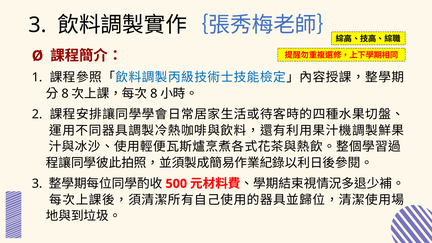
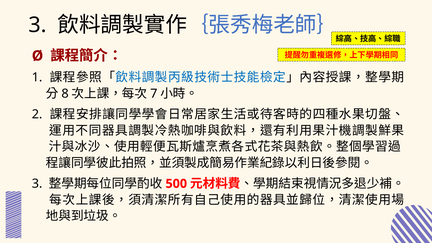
8 at (154, 94): 8 -> 7
